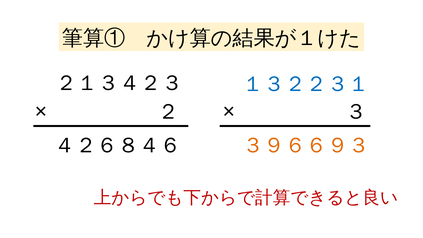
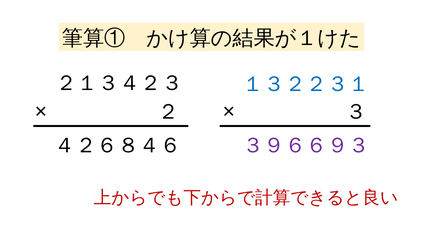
３９６６９３ colour: orange -> purple
